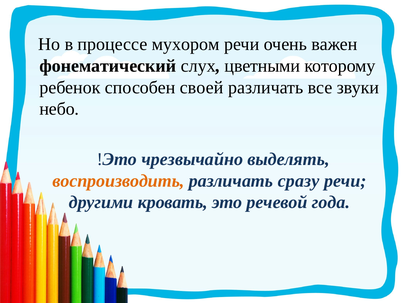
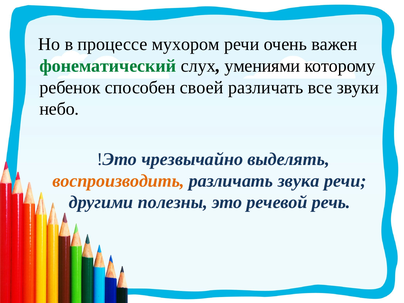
фонематический colour: black -> green
цветными: цветными -> умениями
сразу: сразу -> звука
кровать: кровать -> полезны
года: года -> речь
